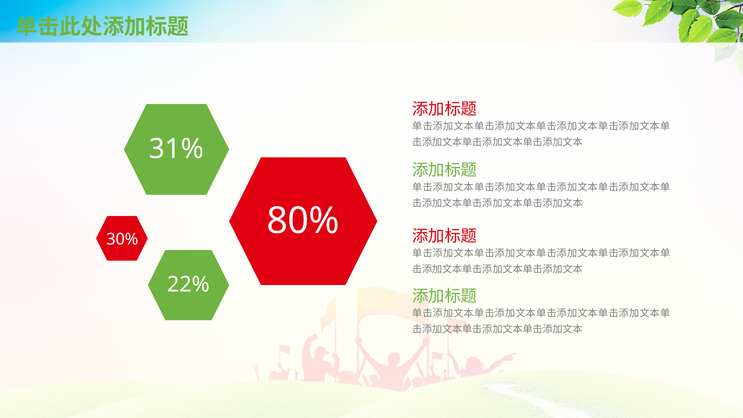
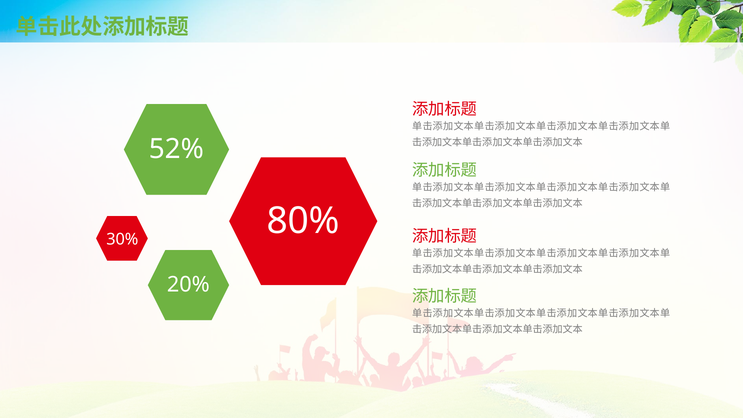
31%: 31% -> 52%
22%: 22% -> 20%
